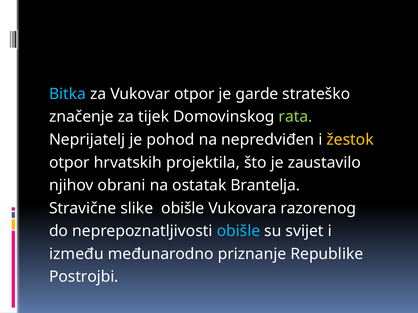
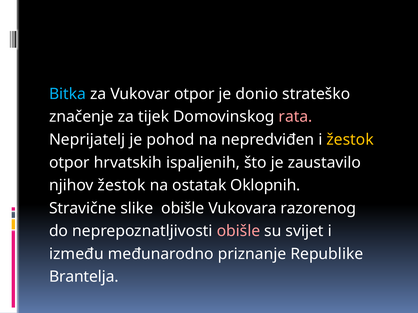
garde: garde -> donio
rata colour: light green -> pink
projektila: projektila -> ispaljenih
njihov obrani: obrani -> žestok
Brantelja: Brantelja -> Oklopnih
obišle at (238, 231) colour: light blue -> pink
Postrojbi: Postrojbi -> Brantelja
